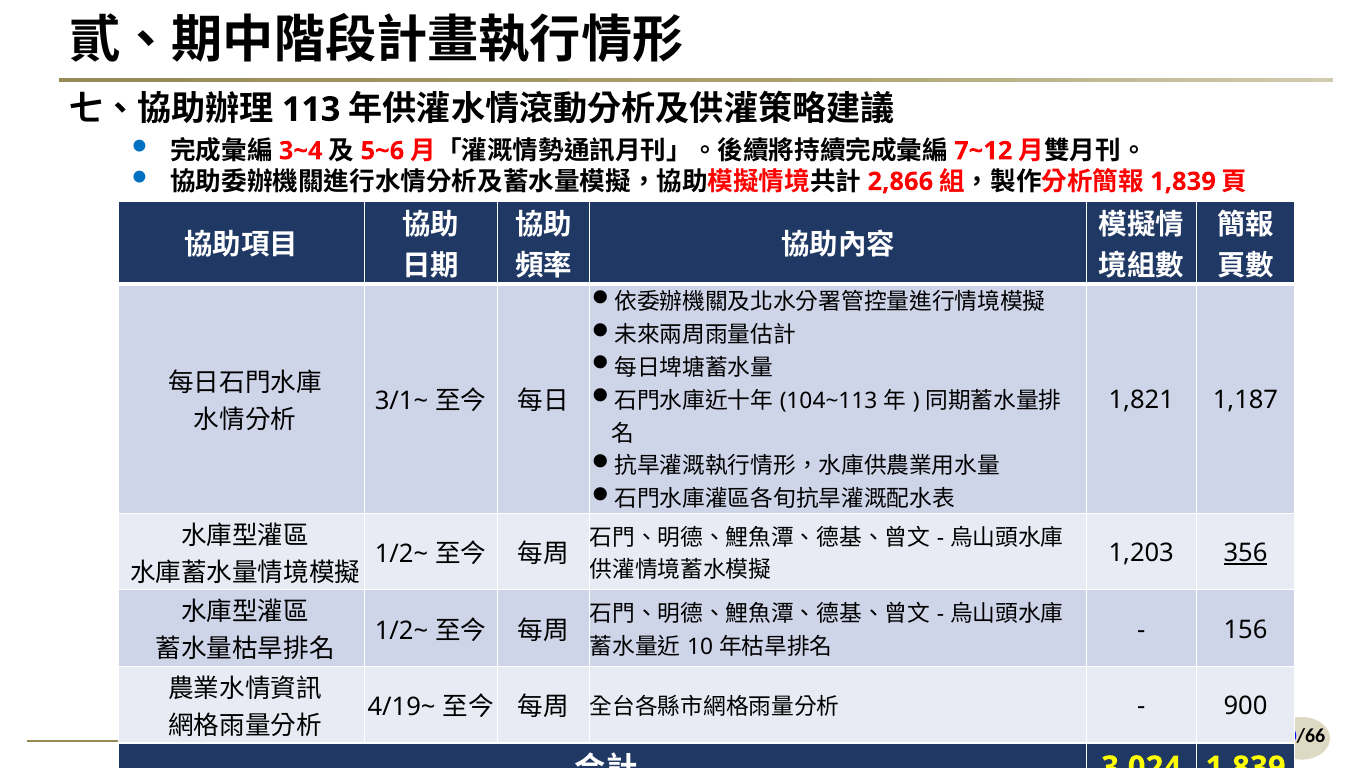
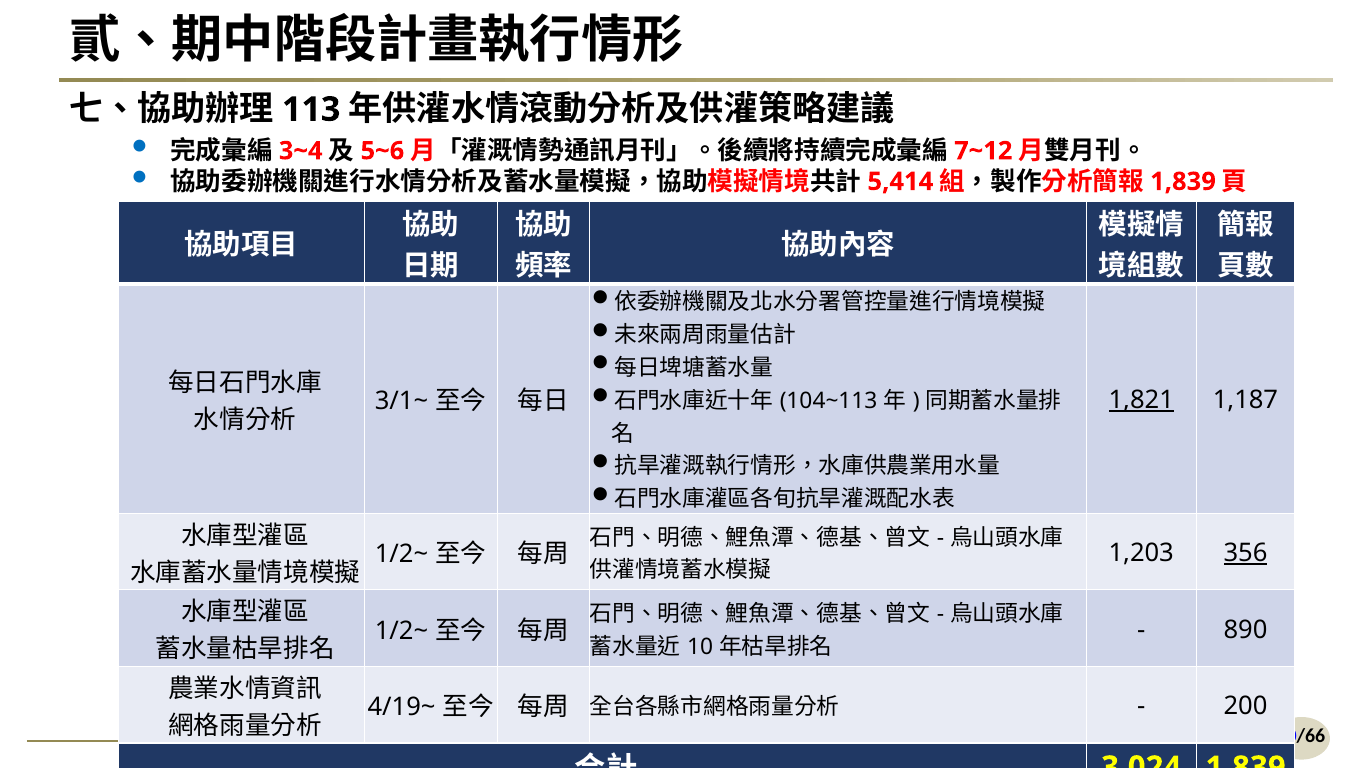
2,866: 2,866 -> 5,414
1,821 underline: none -> present
156: 156 -> 890
900: 900 -> 200
